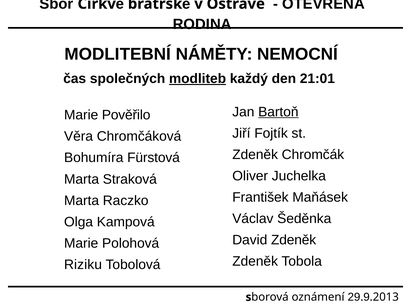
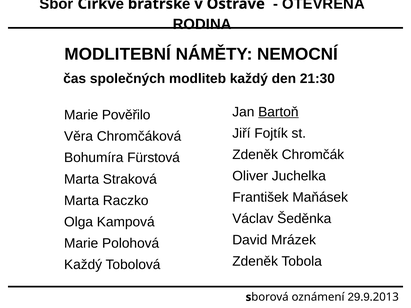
modliteb underline: present -> none
21:01: 21:01 -> 21:30
David Zdeněk: Zdeněk -> Mrázek
Riziku at (83, 265): Riziku -> Každý
